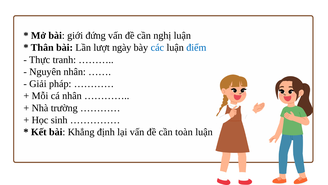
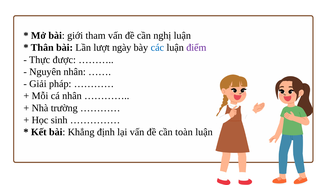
đứng: đứng -> tham
điểm colour: blue -> purple
tranh: tranh -> được
